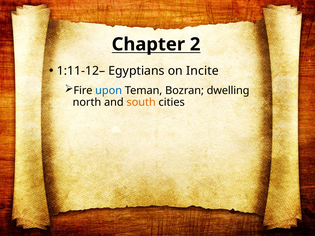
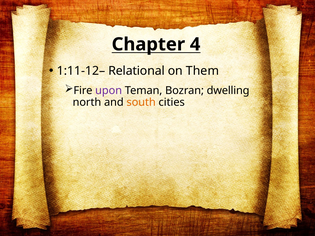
2: 2 -> 4
Egyptians: Egyptians -> Relational
Incite: Incite -> Them
upon colour: blue -> purple
